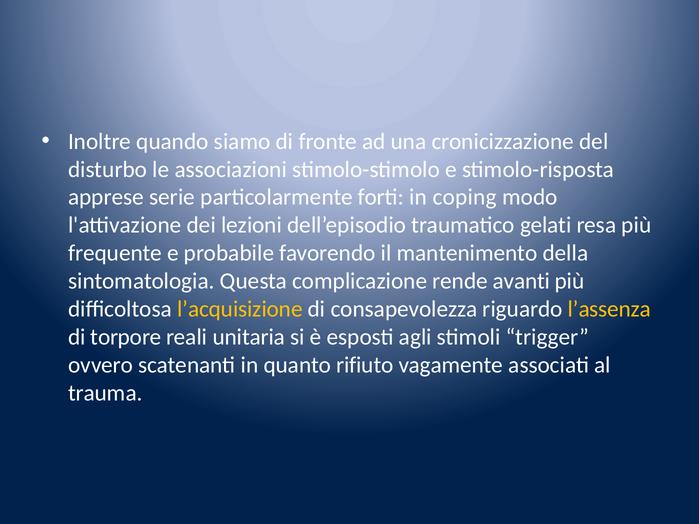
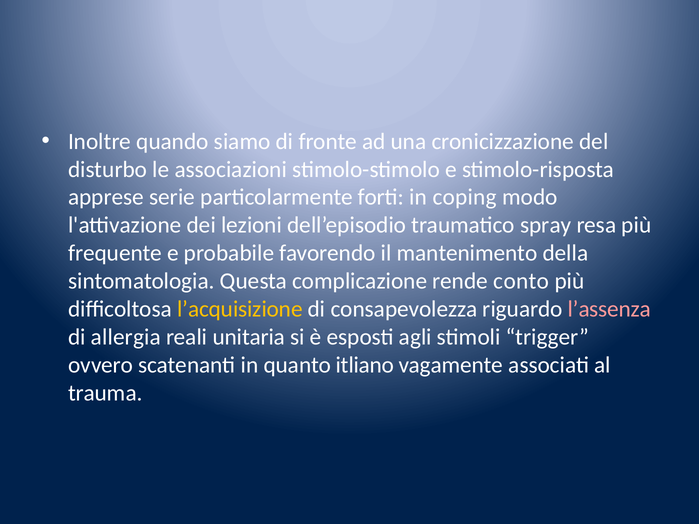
gelati: gelati -> spray
avanti: avanti -> conto
l’assenza colour: yellow -> pink
torpore: torpore -> allergia
rifiuto: rifiuto -> itliano
